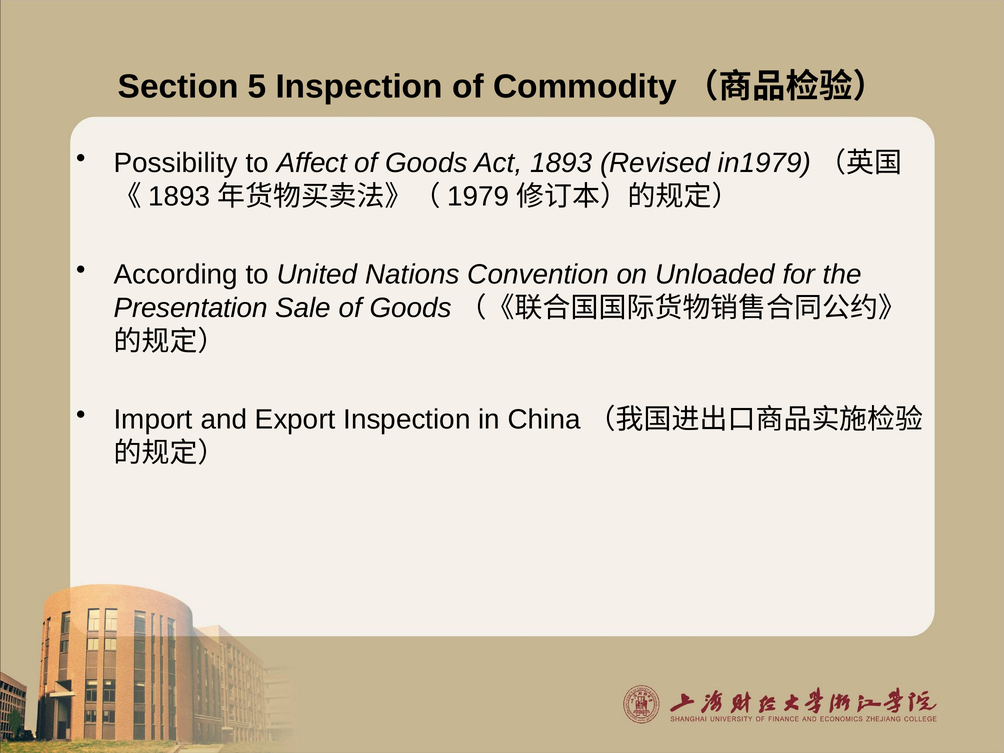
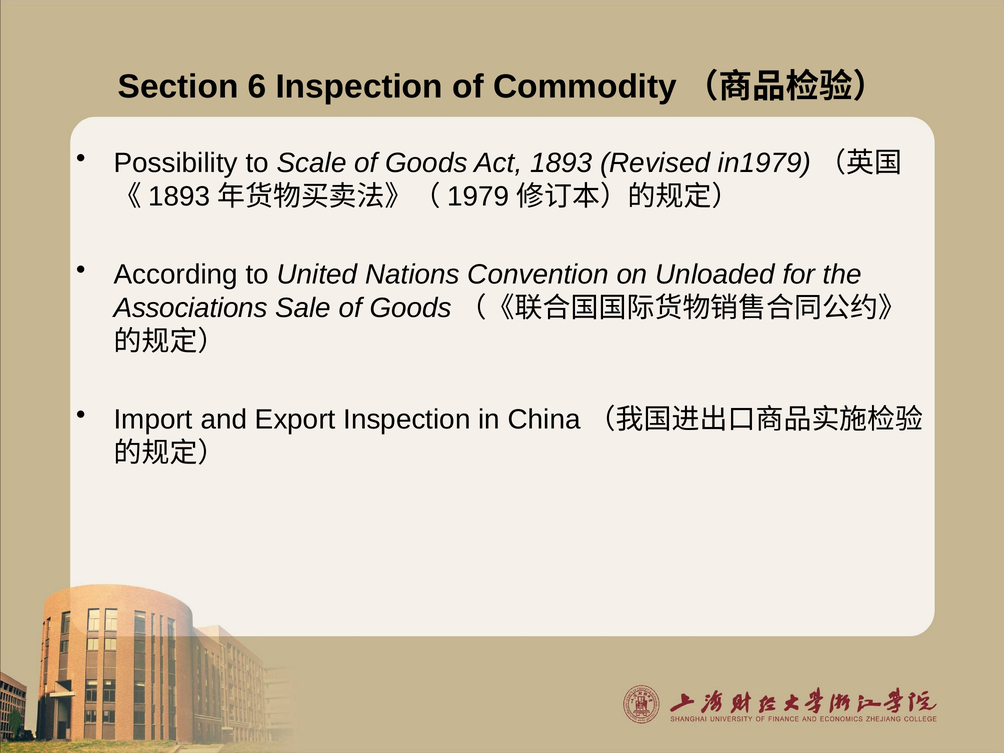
5: 5 -> 6
Affect: Affect -> Scale
Presentation: Presentation -> Associations
